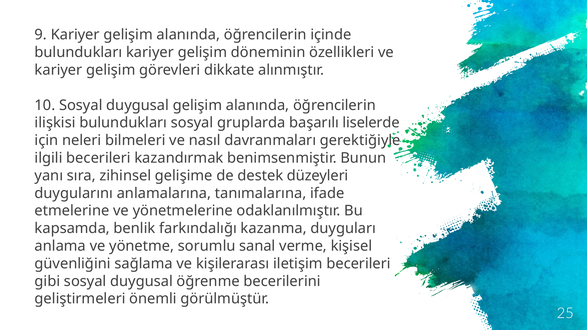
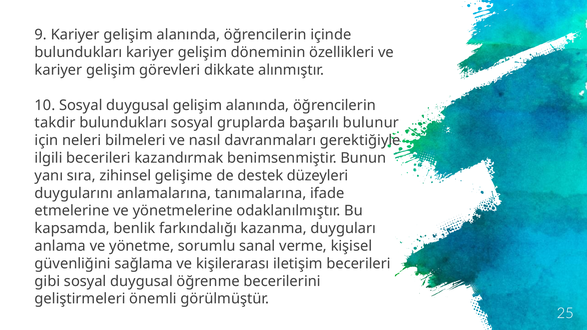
ilişkisi: ilişkisi -> takdir
liselerde: liselerde -> bulunur
